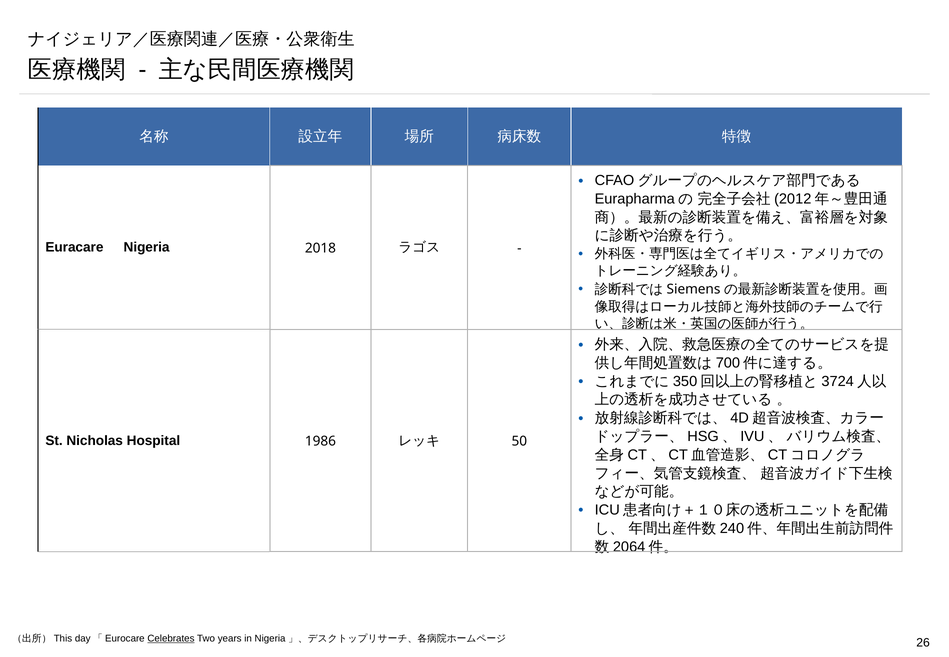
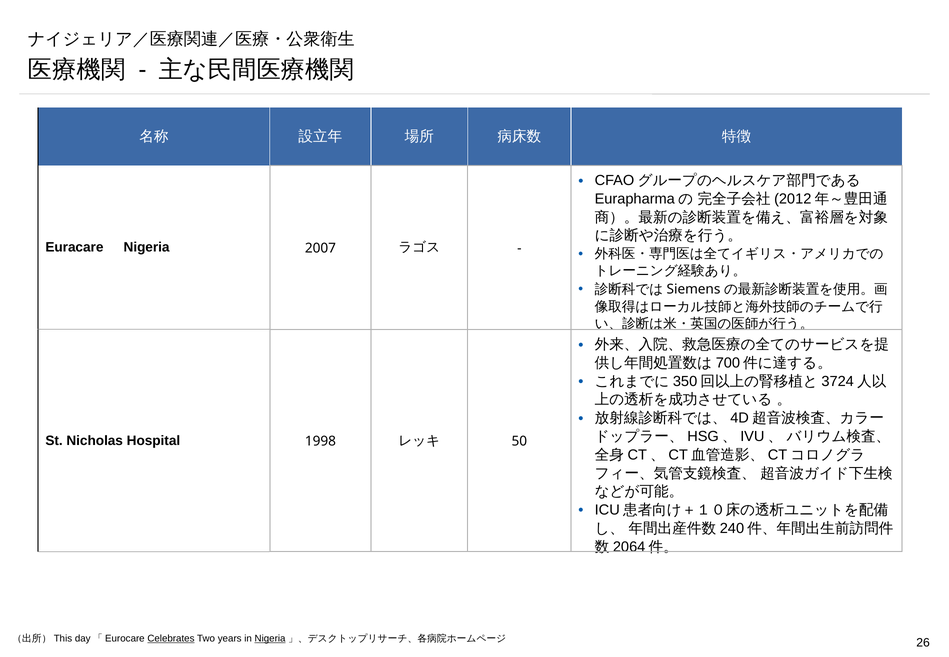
2018: 2018 -> 2007
1986: 1986 -> 1998
Nigeria at (270, 639) underline: none -> present
